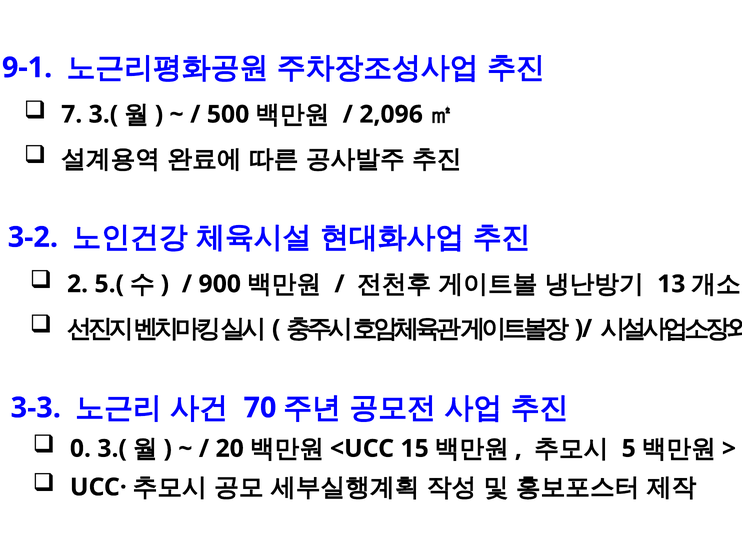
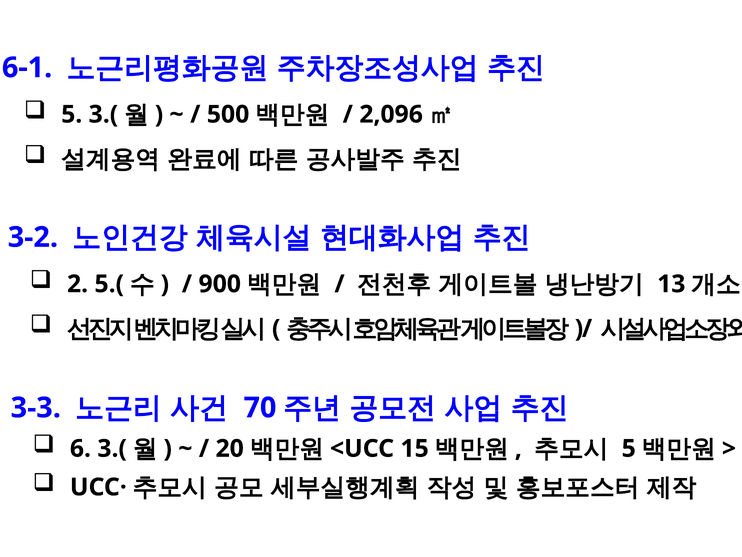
9-1: 9-1 -> 6-1
7 at (72, 114): 7 -> 5
0: 0 -> 6
